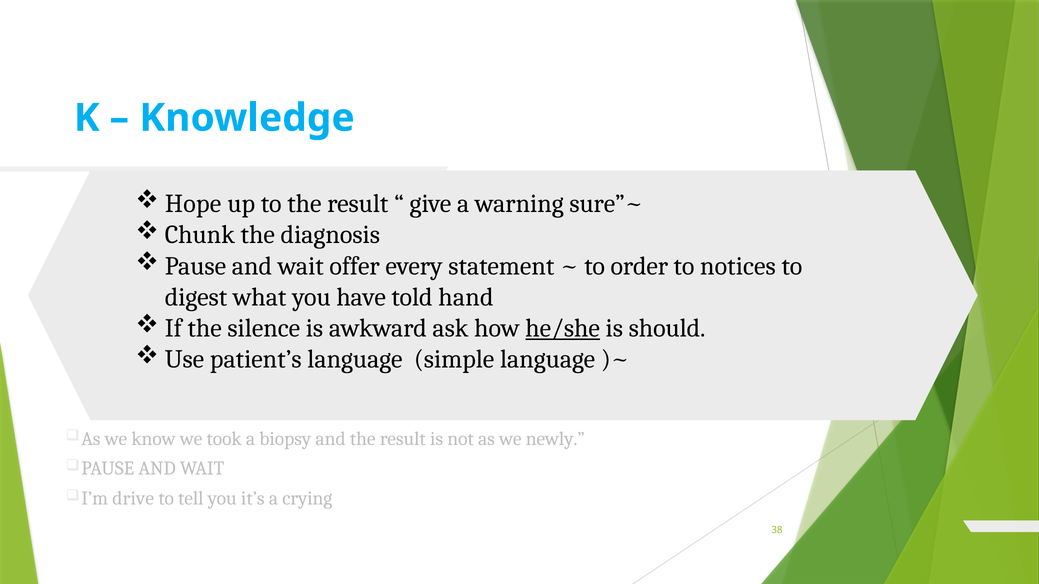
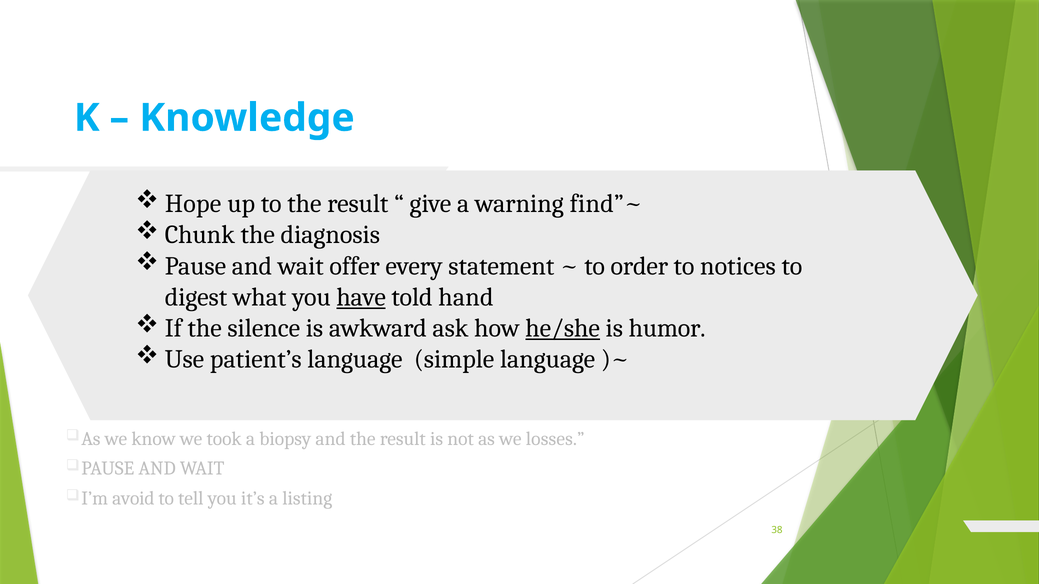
sure”~: sure”~ -> find”~
have underline: none -> present
should: should -> humor
newly: newly -> losses
drive: drive -> avoid
crying: crying -> listing
